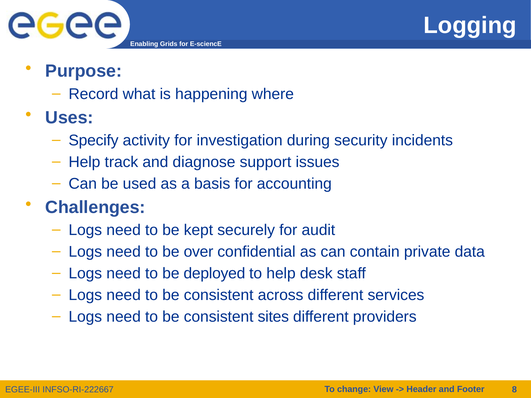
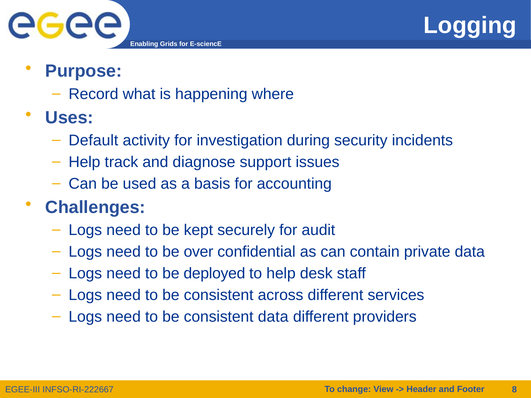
Specify: Specify -> Default
consistent sites: sites -> data
